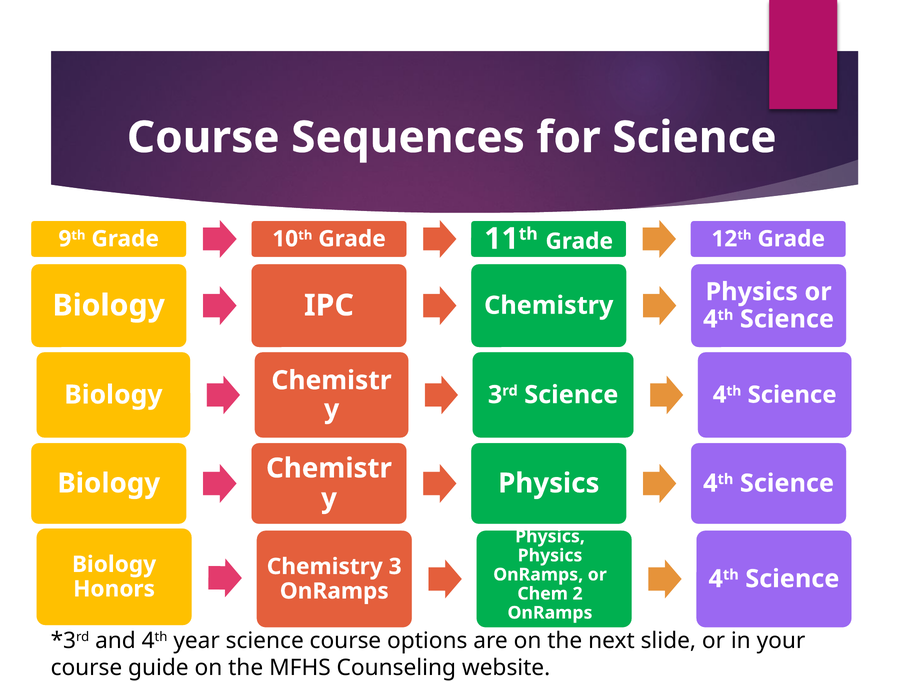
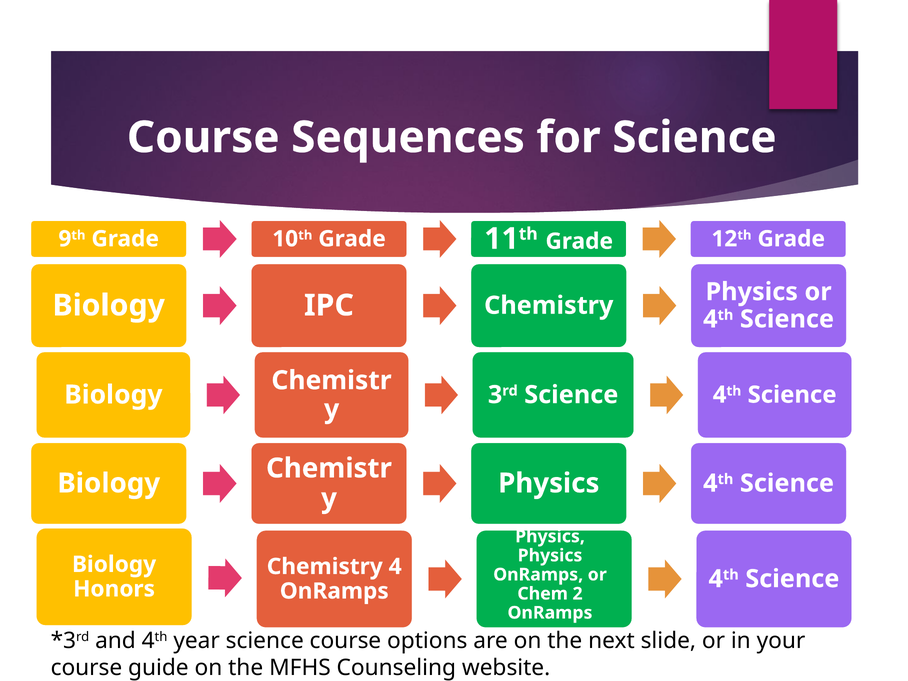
3: 3 -> 4
